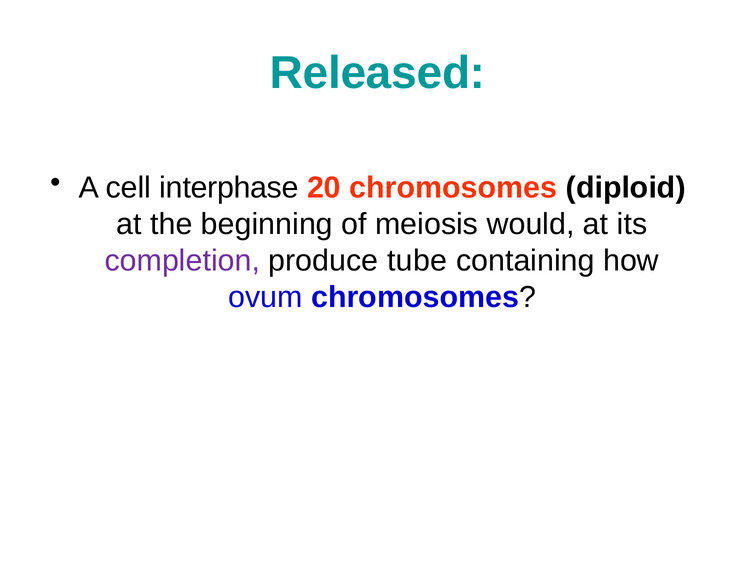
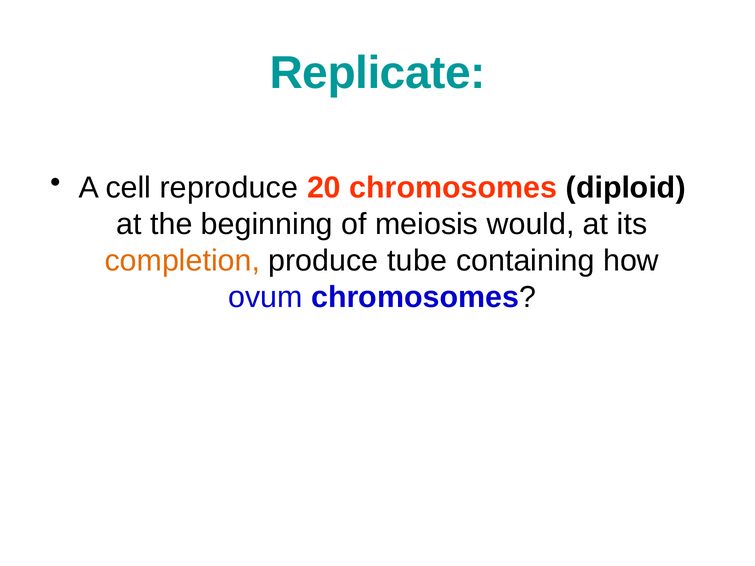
Released: Released -> Replicate
interphase: interphase -> reproduce
completion colour: purple -> orange
